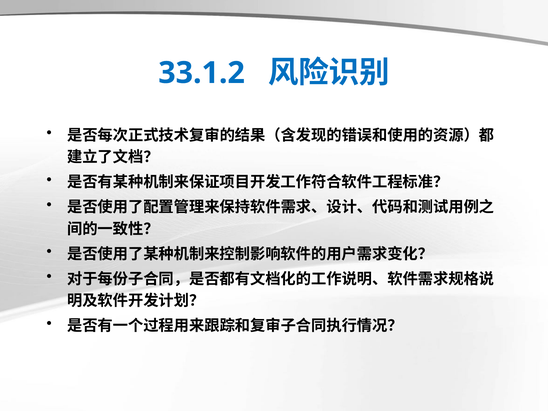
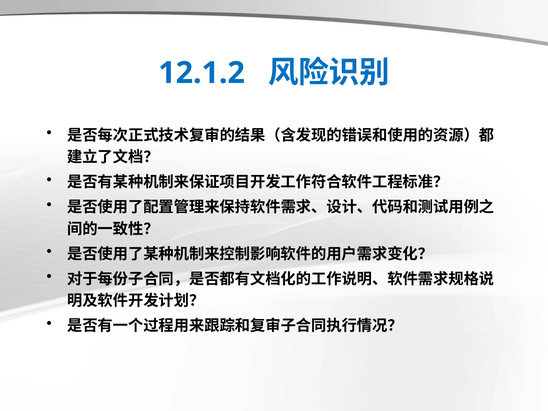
33.1.2: 33.1.2 -> 12.1.2
